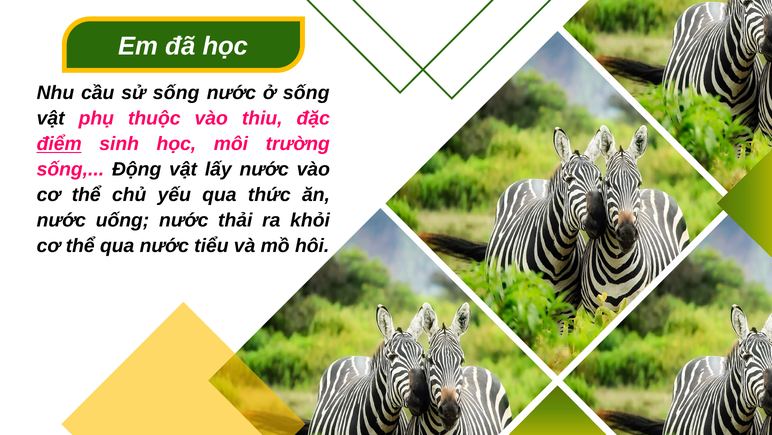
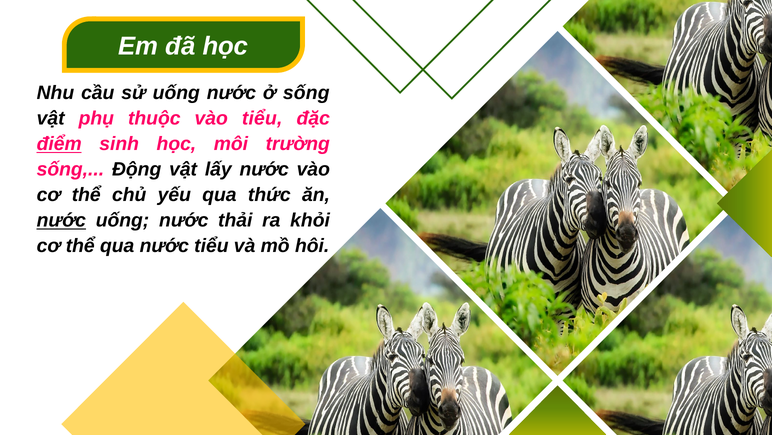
sử sống: sống -> uống
vào thiu: thiu -> tiểu
nước at (61, 220) underline: none -> present
